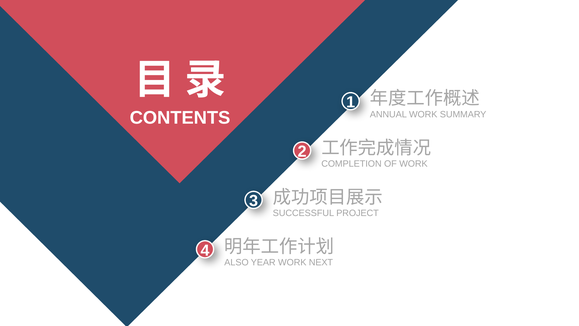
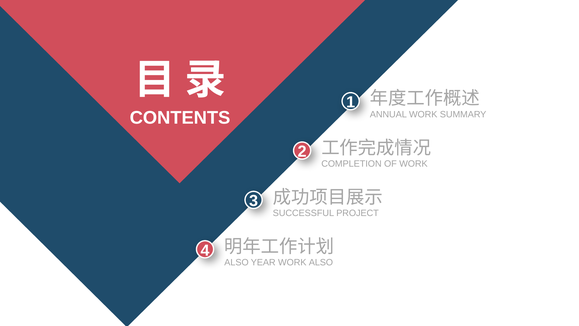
WORK NEXT: NEXT -> ALSO
